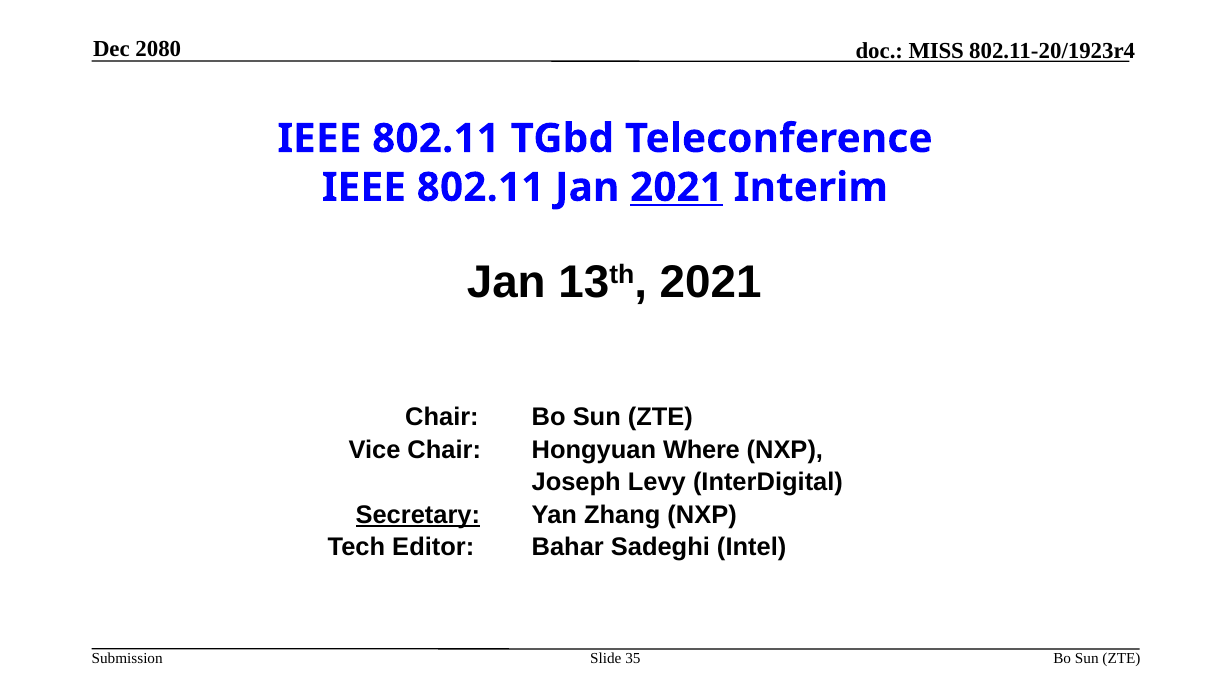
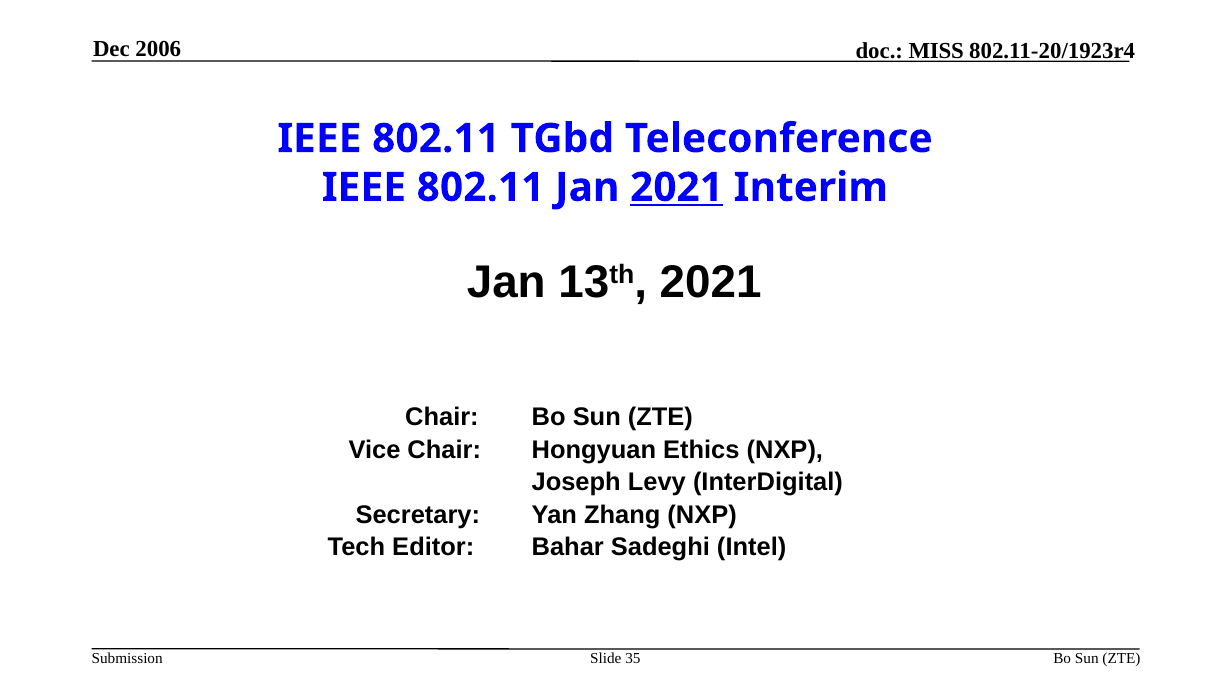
2080: 2080 -> 2006
Where: Where -> Ethics
Secretary underline: present -> none
